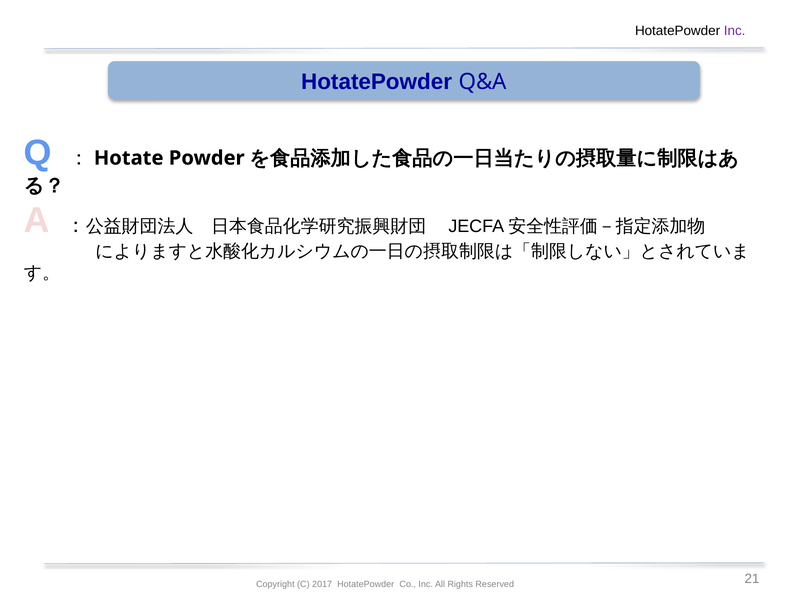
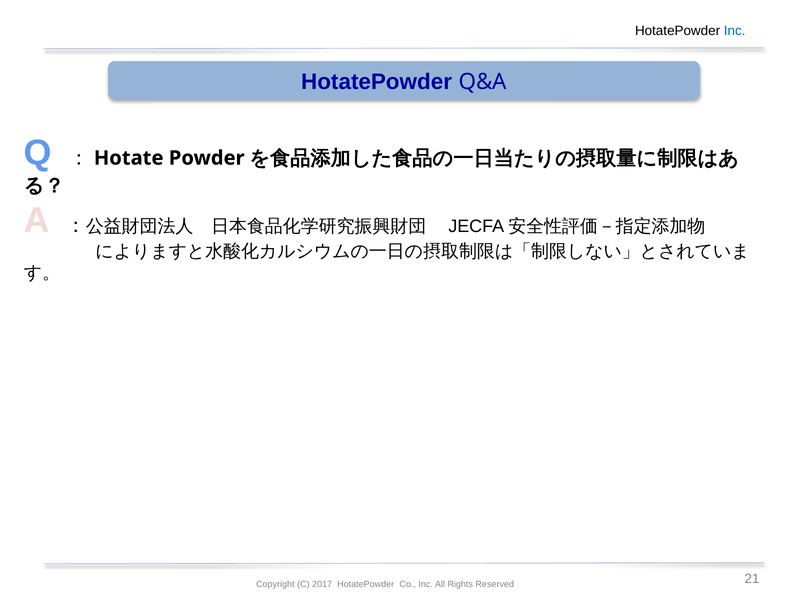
Inc at (735, 31) colour: purple -> blue
